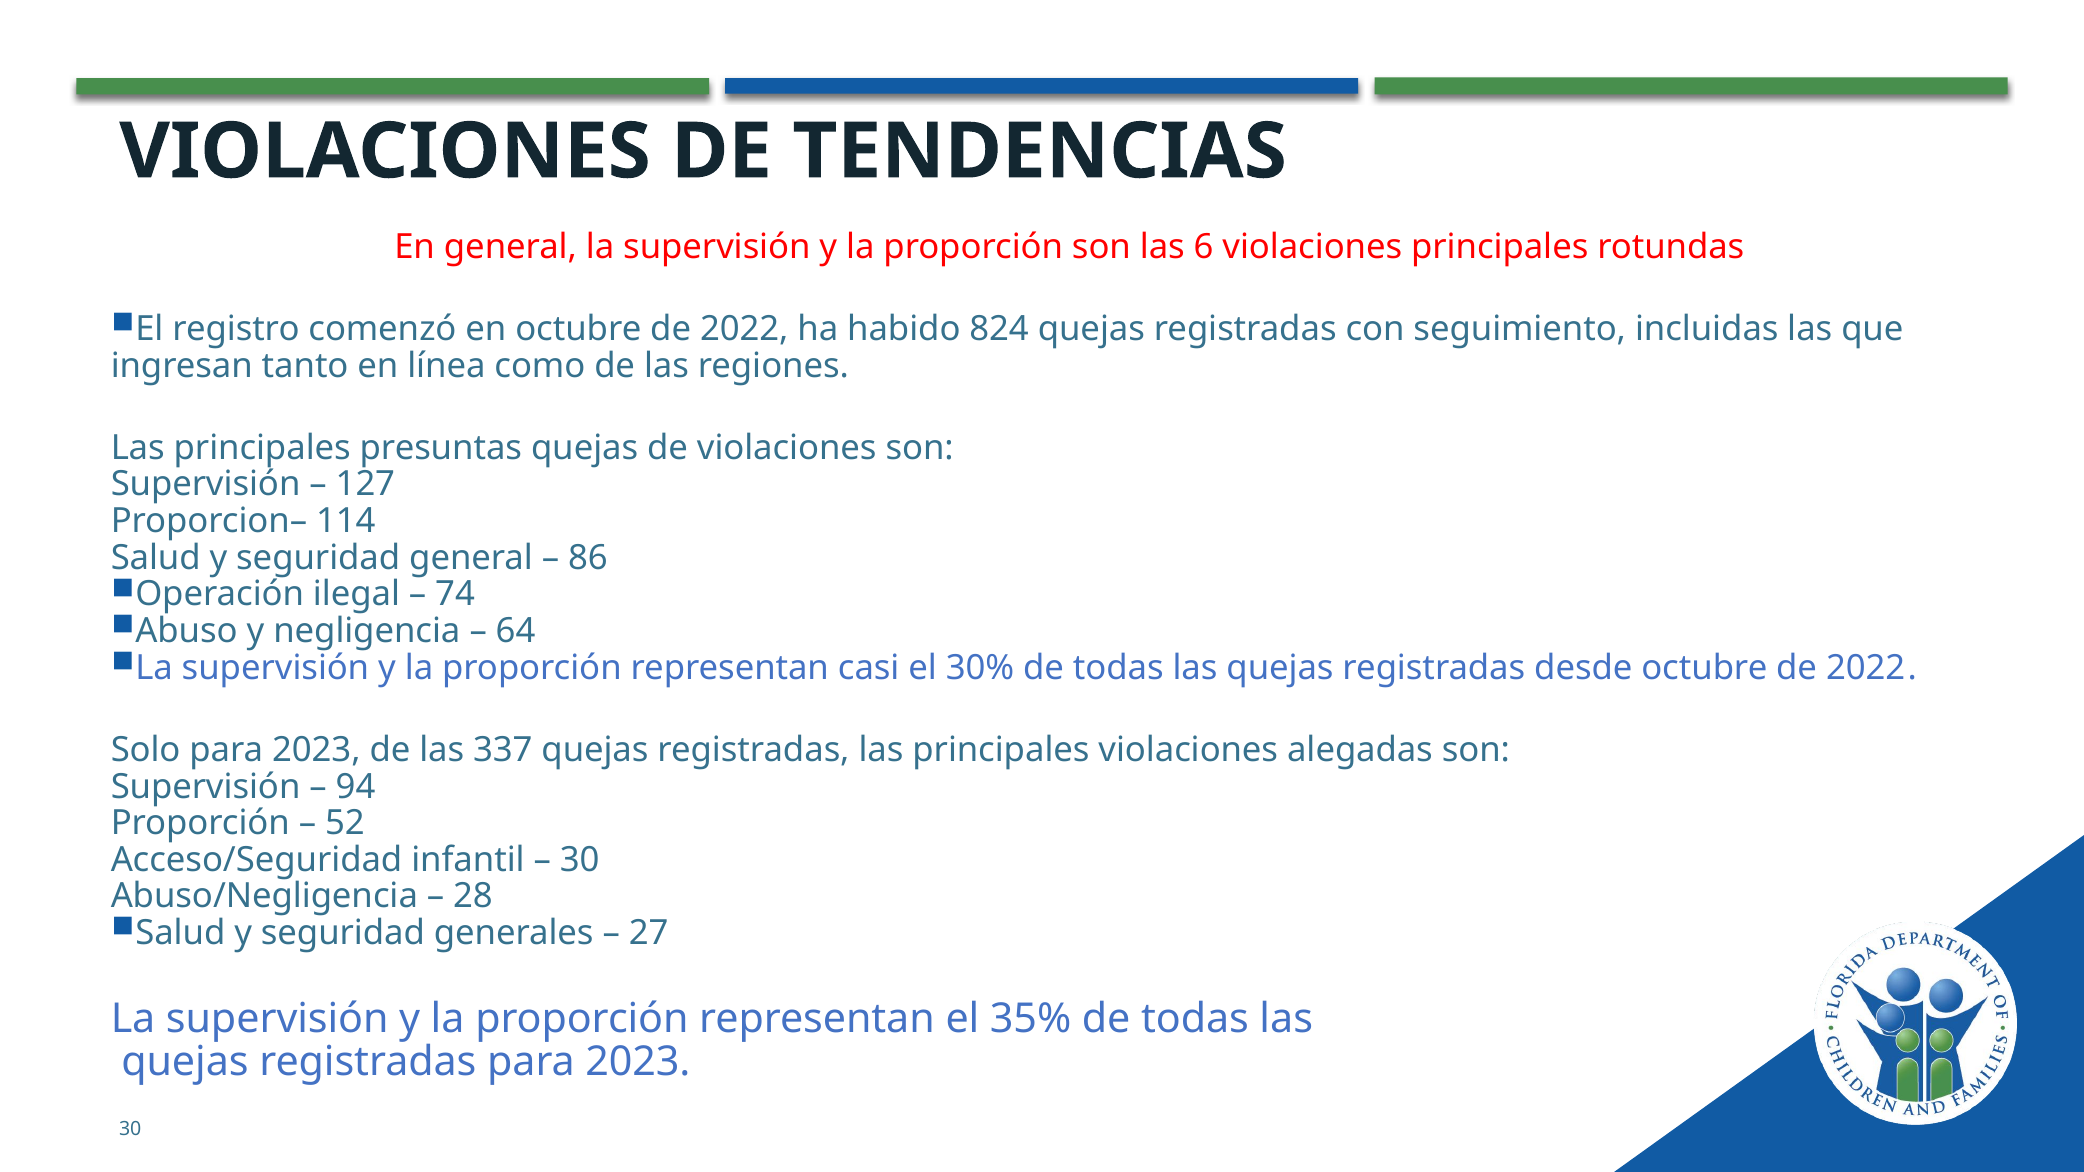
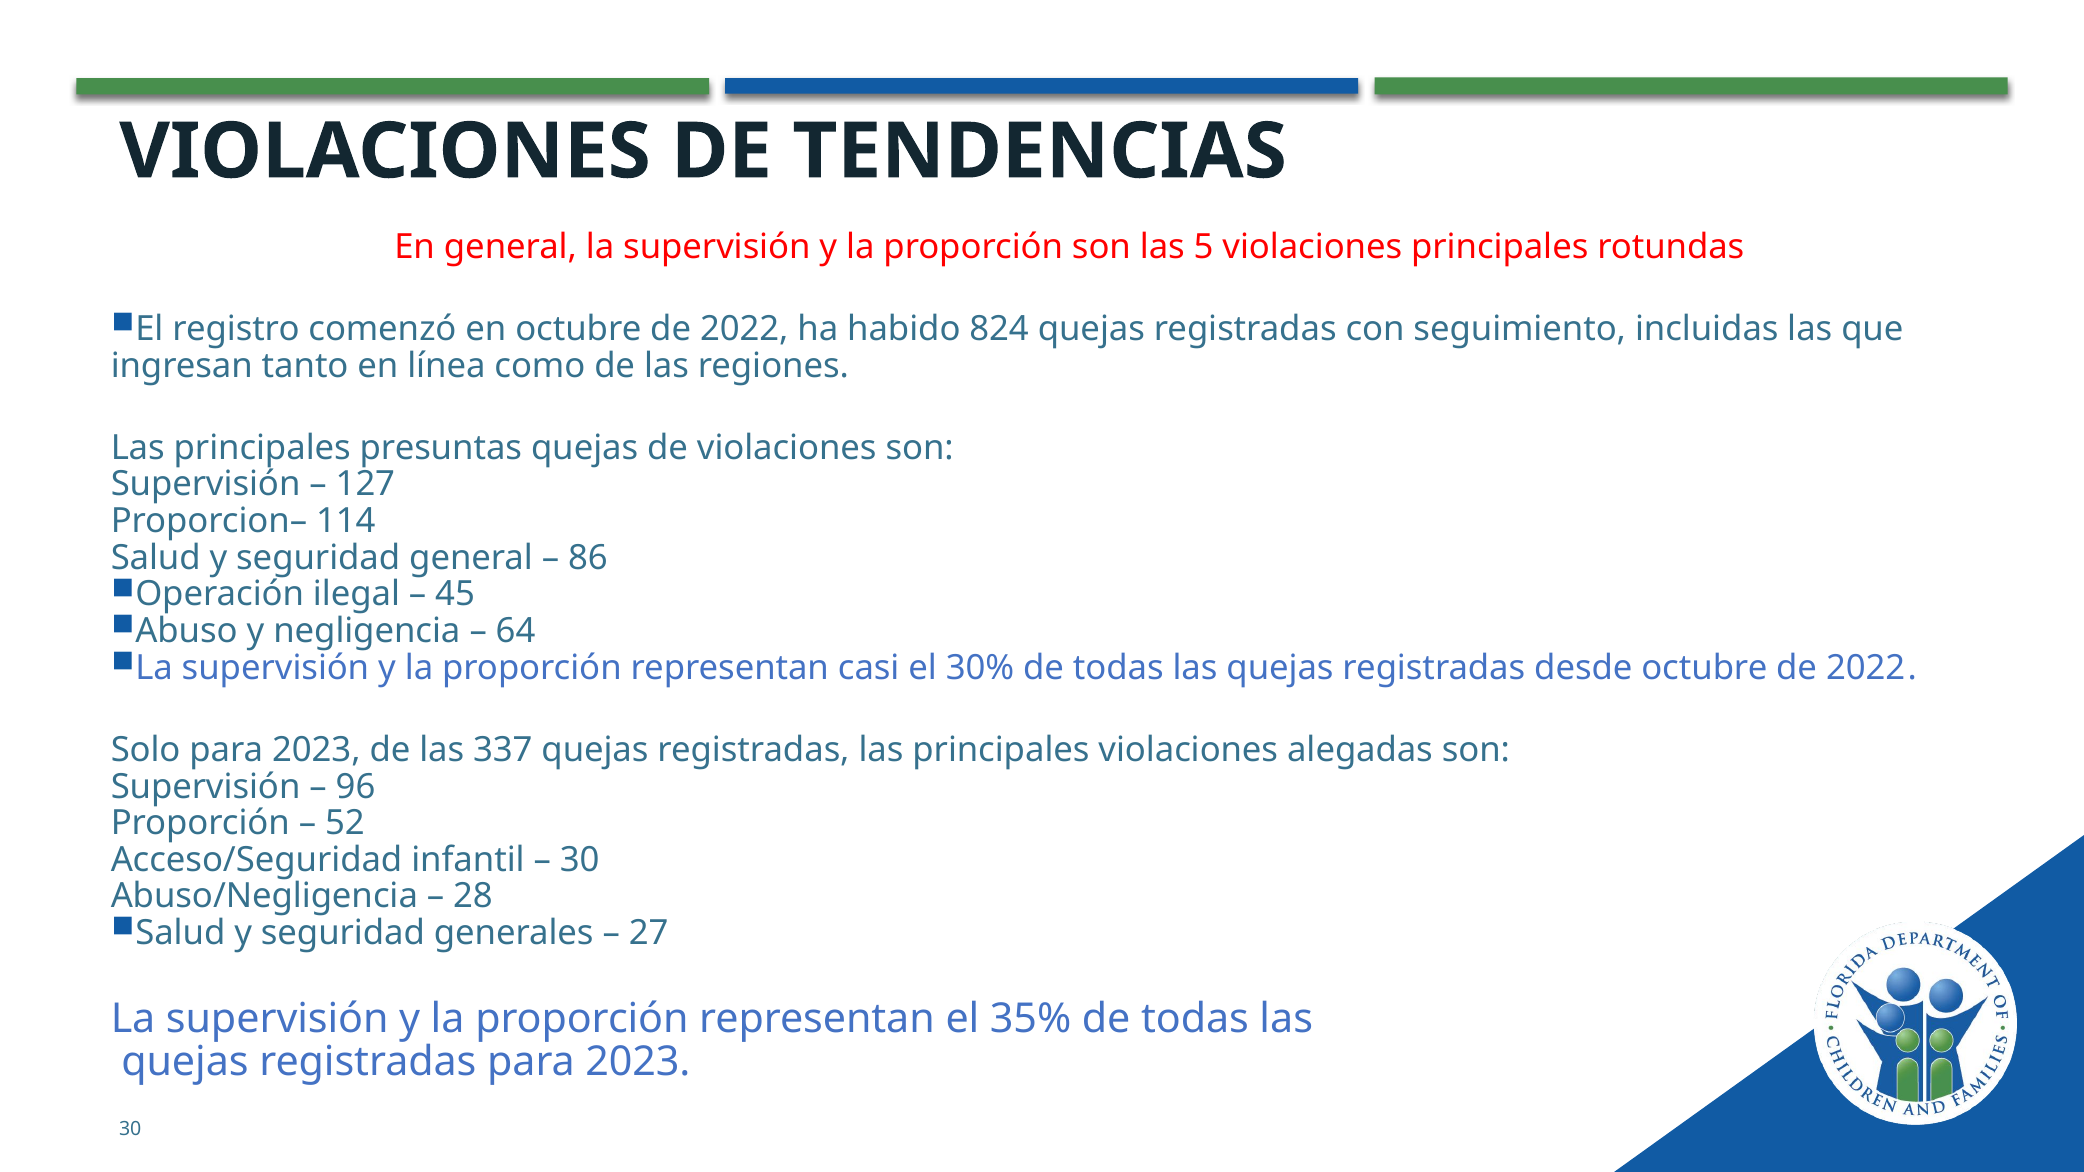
6: 6 -> 5
74: 74 -> 45
94: 94 -> 96
